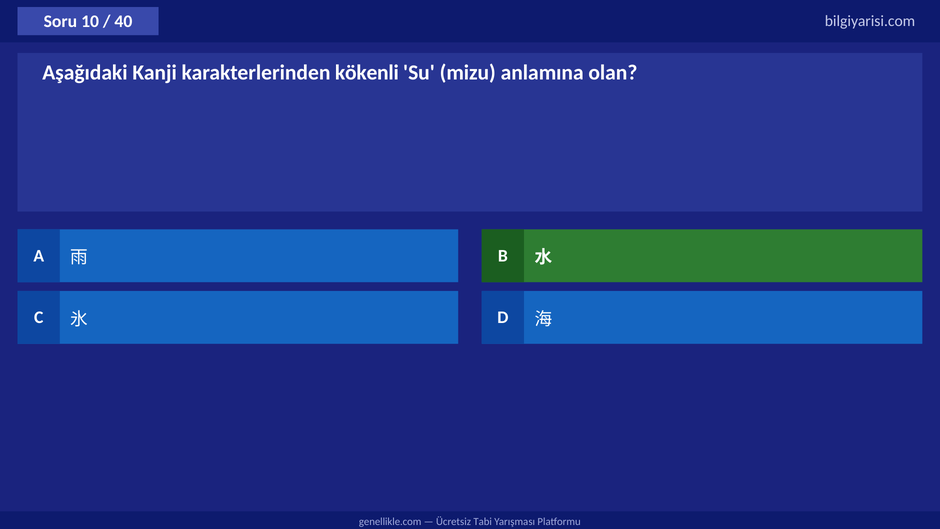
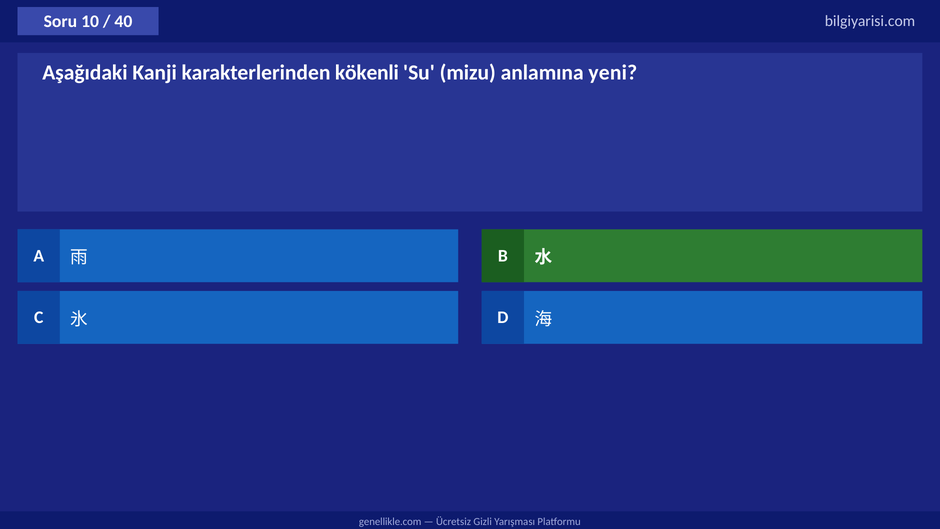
olan: olan -> yeni
Tabi: Tabi -> Gizli
